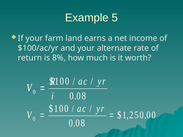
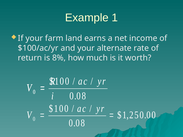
5: 5 -> 1
